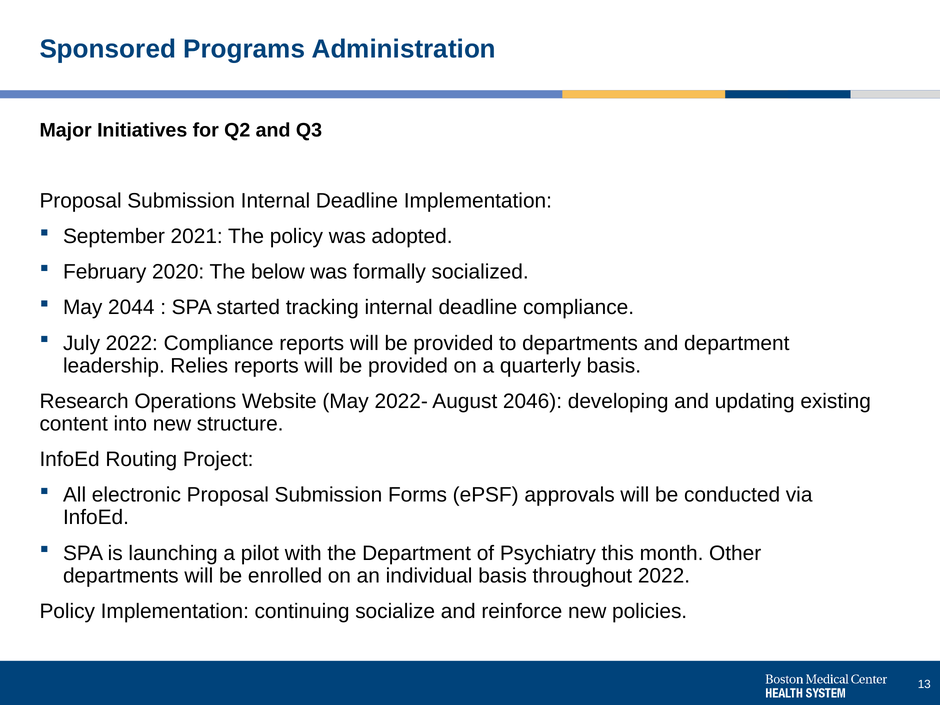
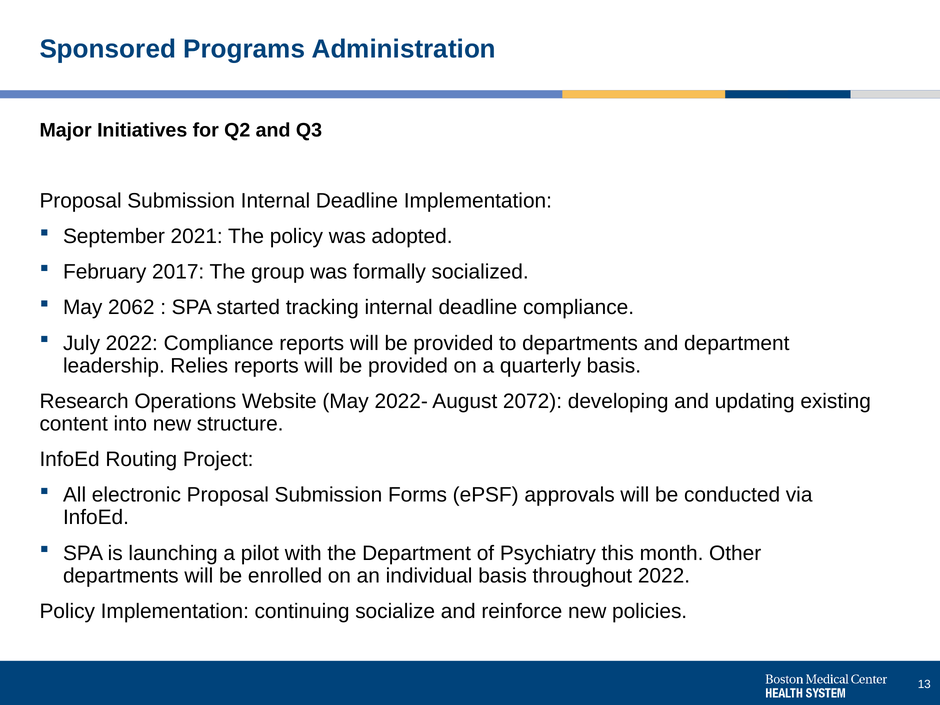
2020: 2020 -> 2017
below: below -> group
2044: 2044 -> 2062
2046: 2046 -> 2072
